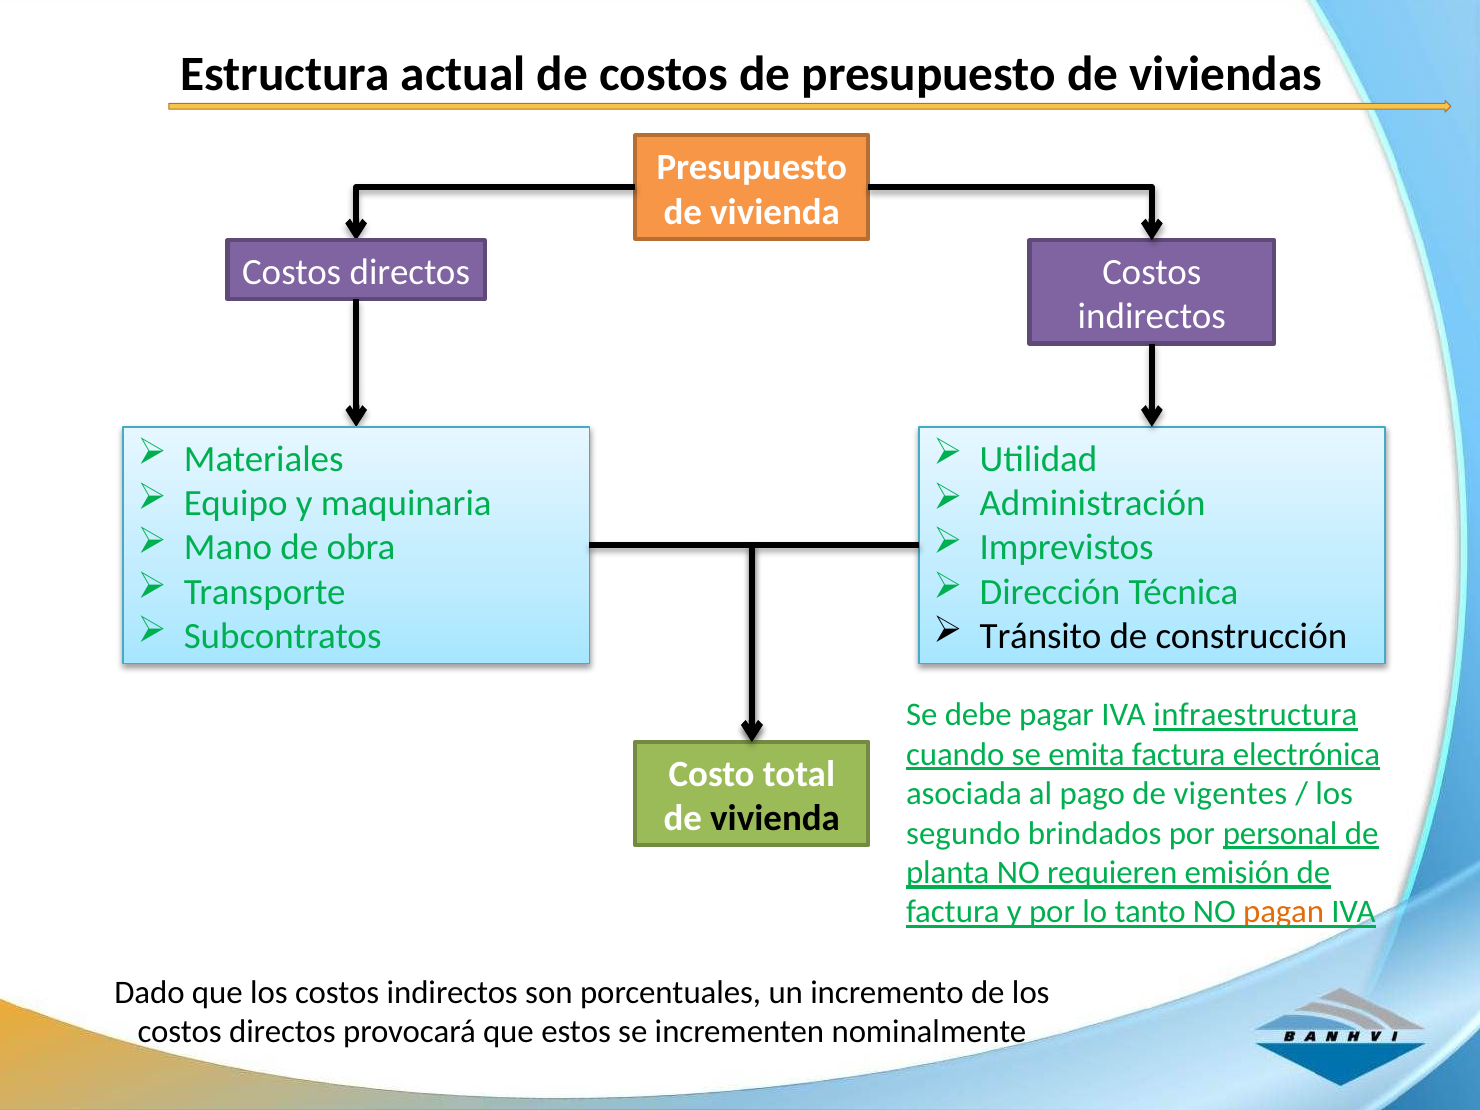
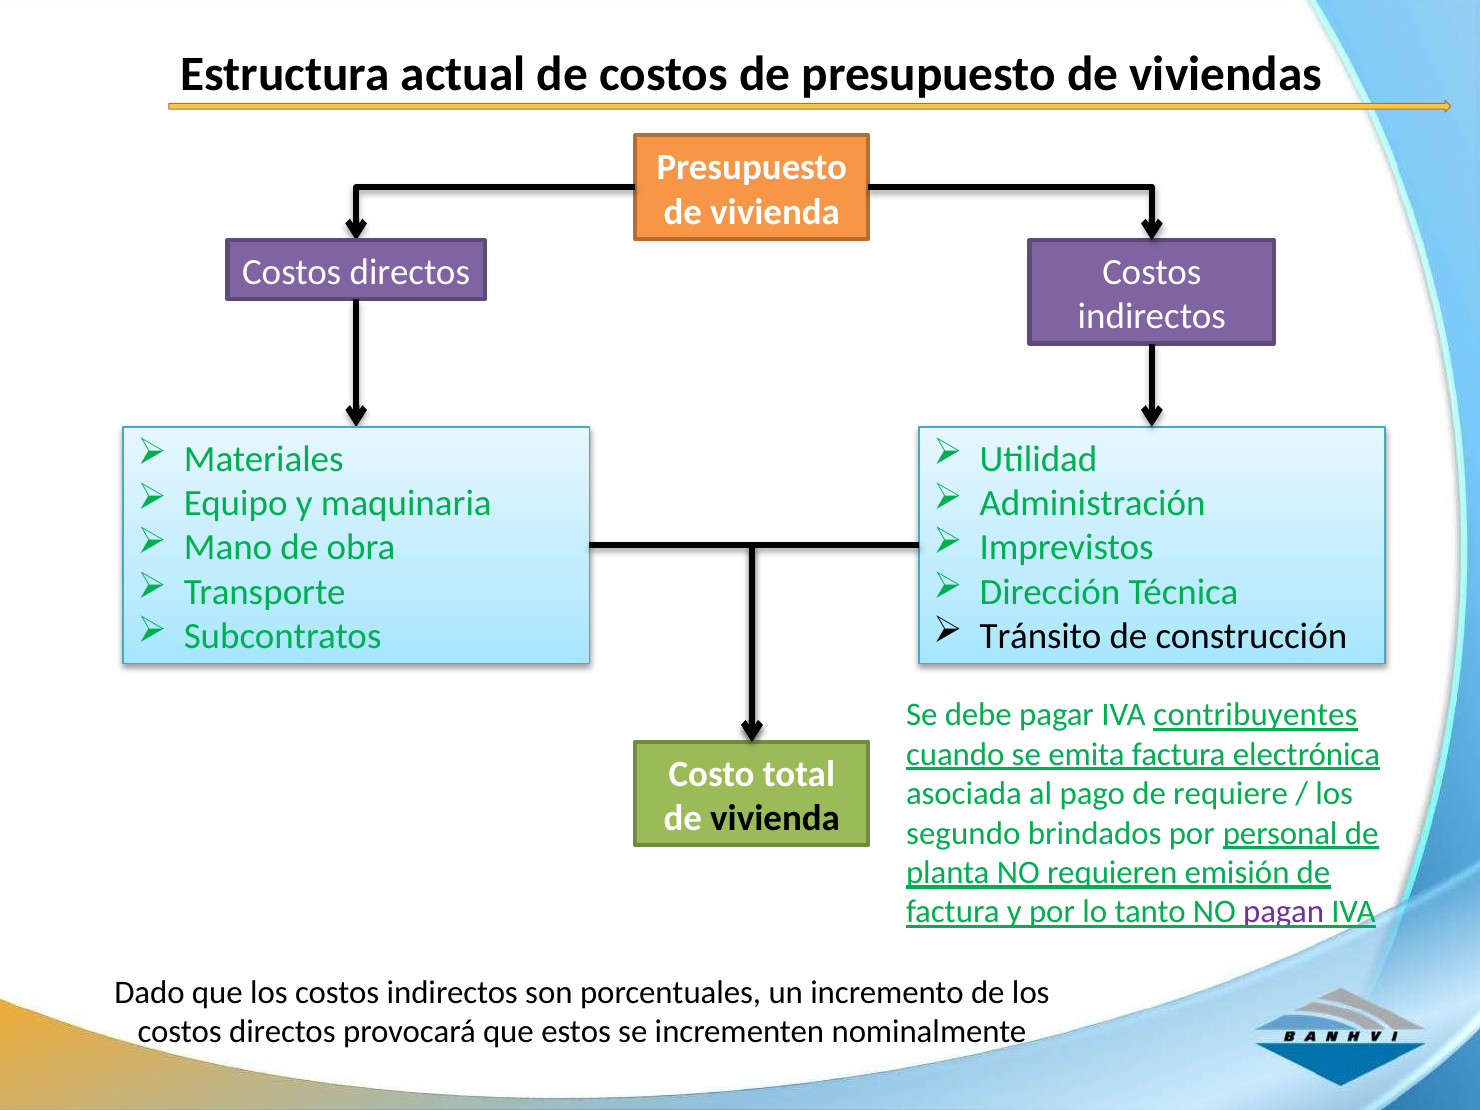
infraestructura: infraestructura -> contribuyentes
vigentes: vigentes -> requiere
pagan colour: orange -> purple
